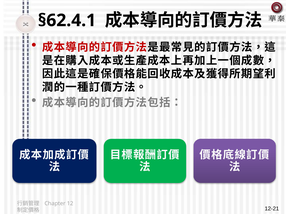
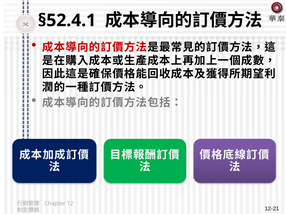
§62.4.1: §62.4.1 -> §52.4.1
